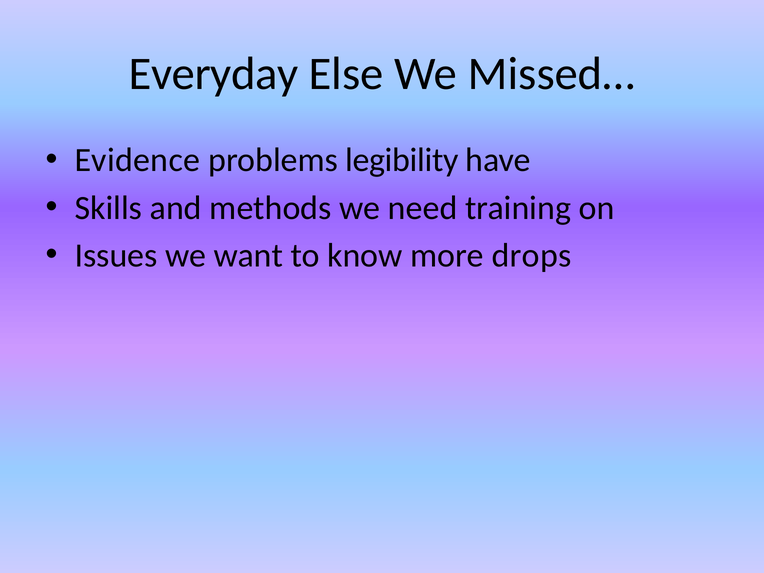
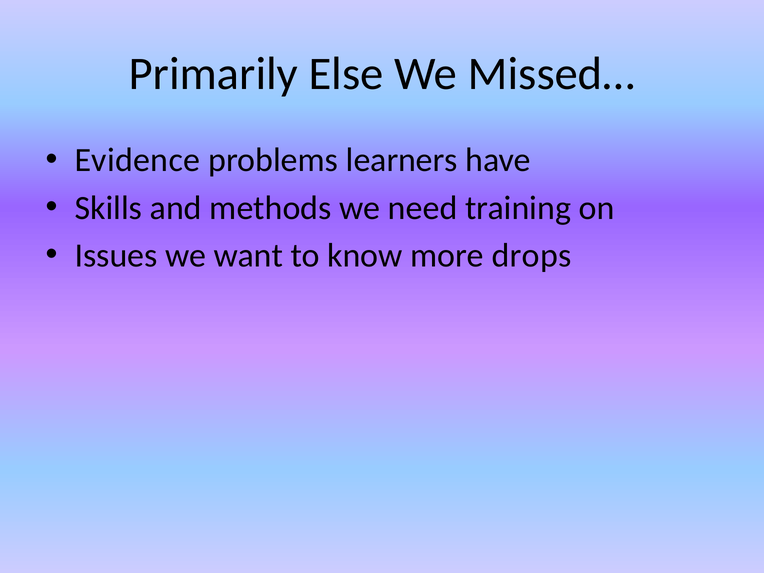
Everyday: Everyday -> Primarily
legibility: legibility -> learners
